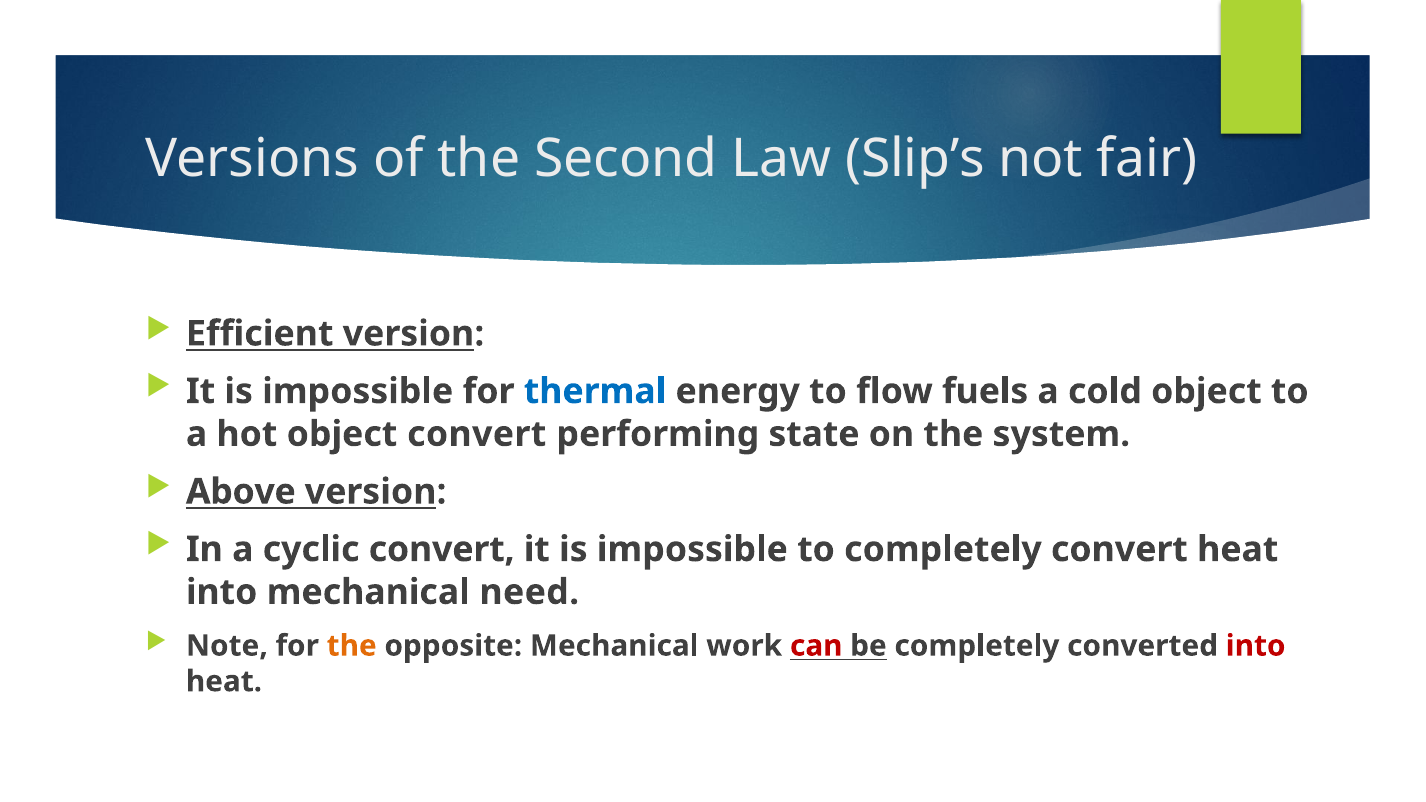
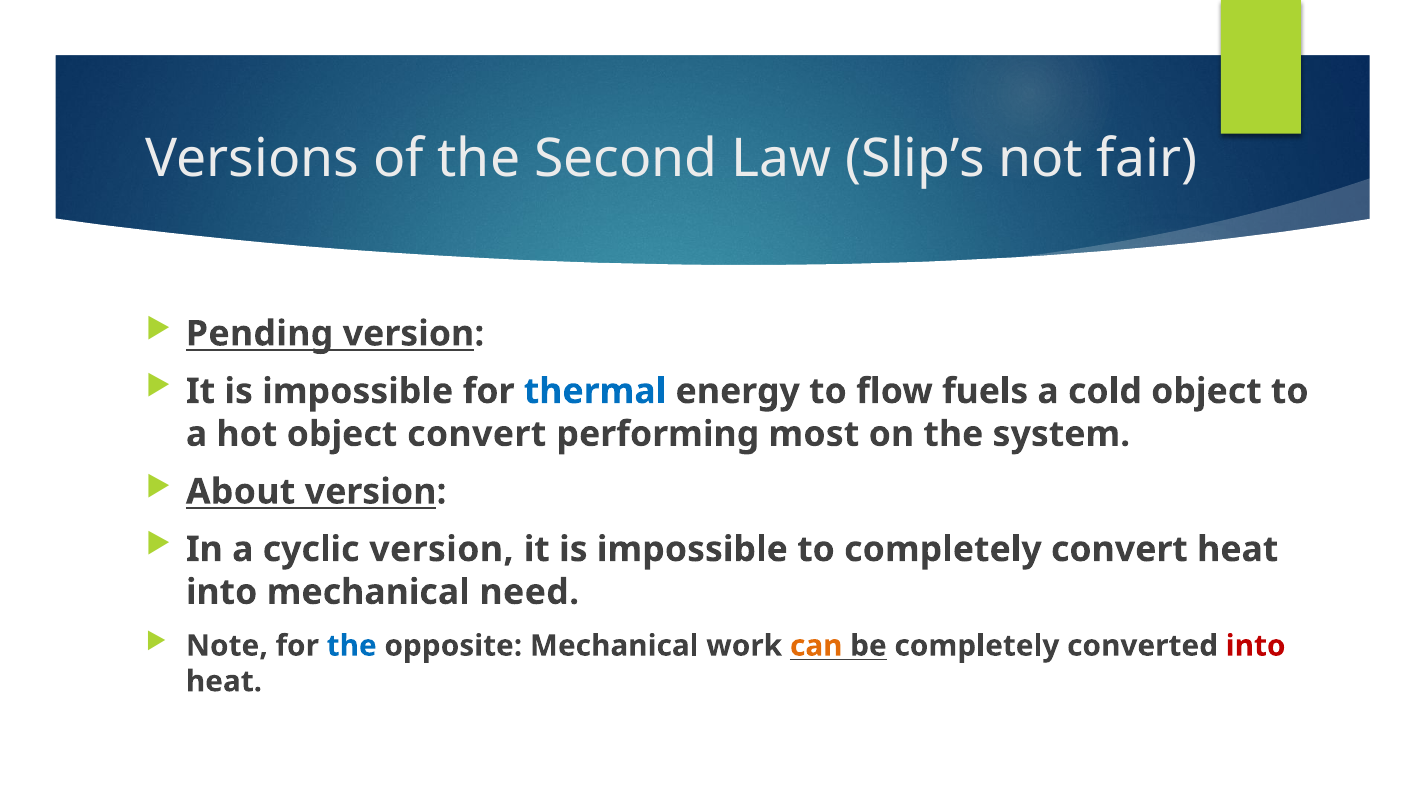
Efficient: Efficient -> Pending
state: state -> most
Above: Above -> About
cyclic convert: convert -> version
the at (352, 646) colour: orange -> blue
can colour: red -> orange
